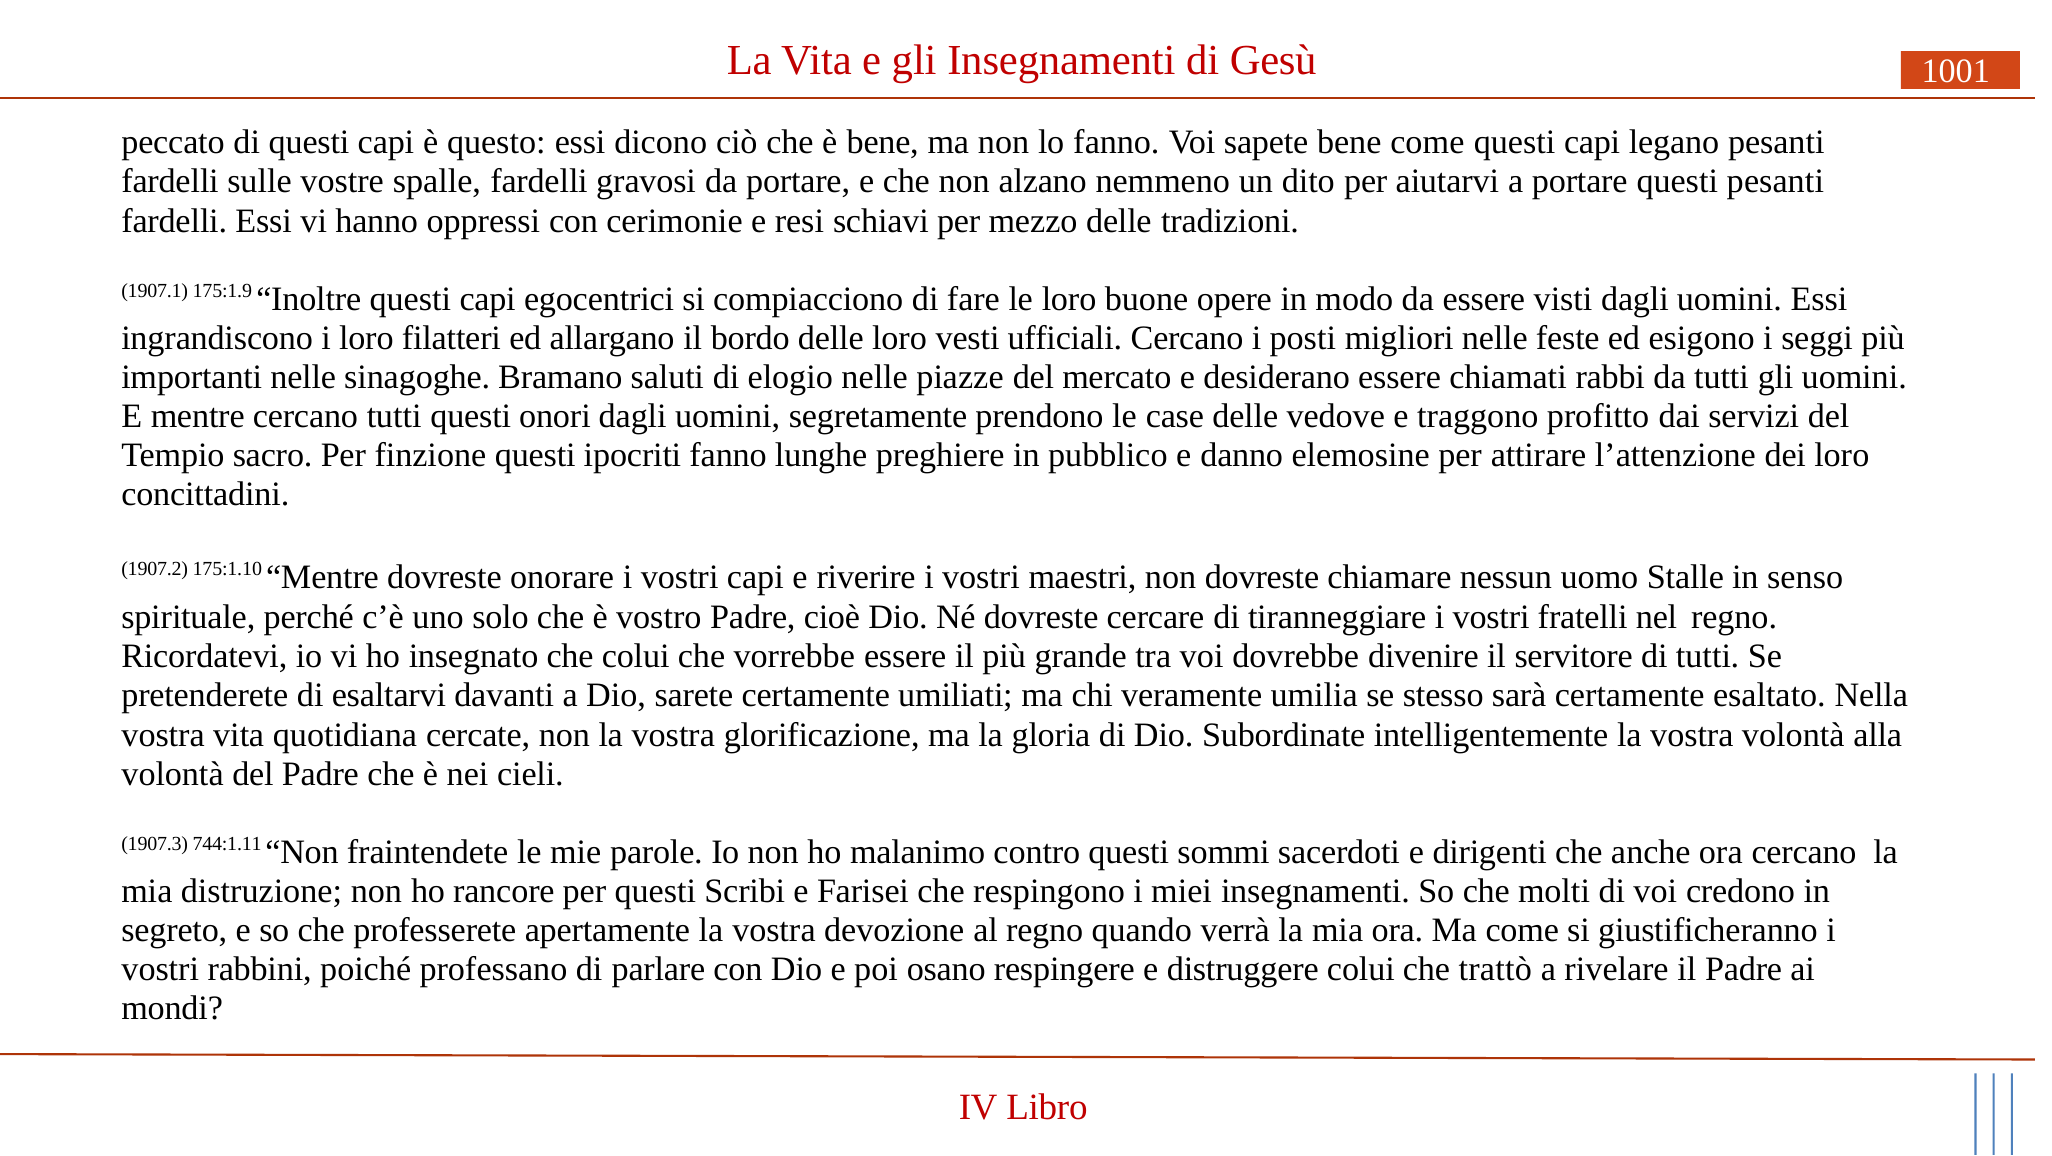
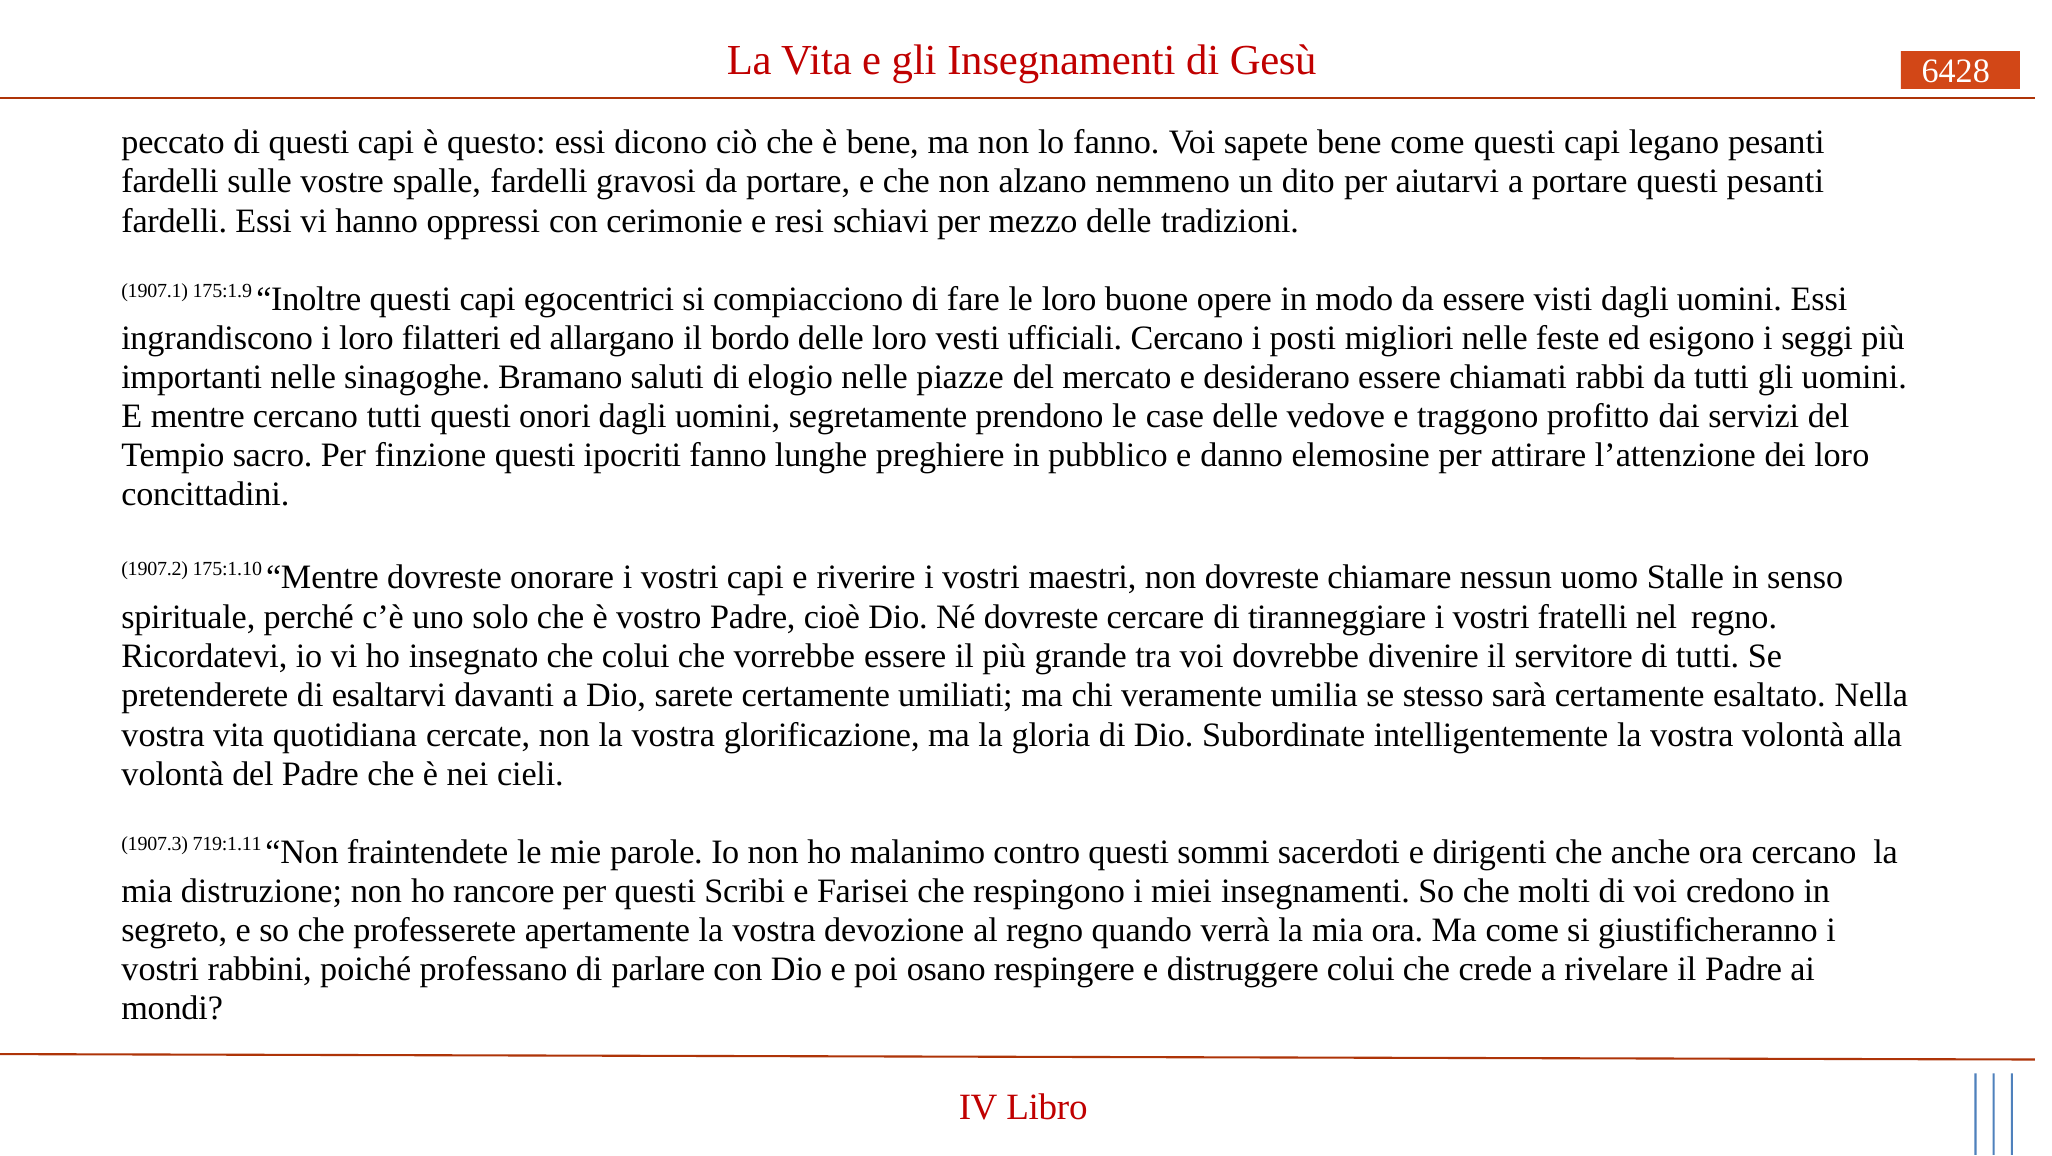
1001: 1001 -> 6428
744:1.11: 744:1.11 -> 719:1.11
trattò: trattò -> crede
